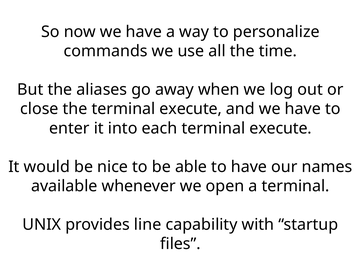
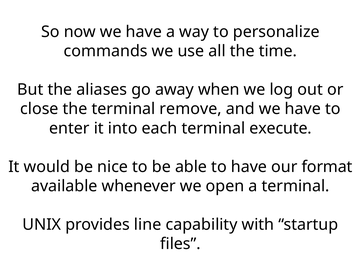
the terminal execute: execute -> remove
names: names -> format
